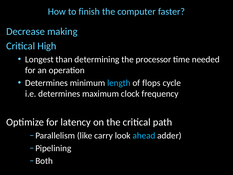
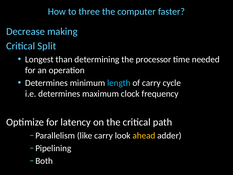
finish: finish -> three
High: High -> Split
of flops: flops -> carry
ahead colour: light blue -> yellow
